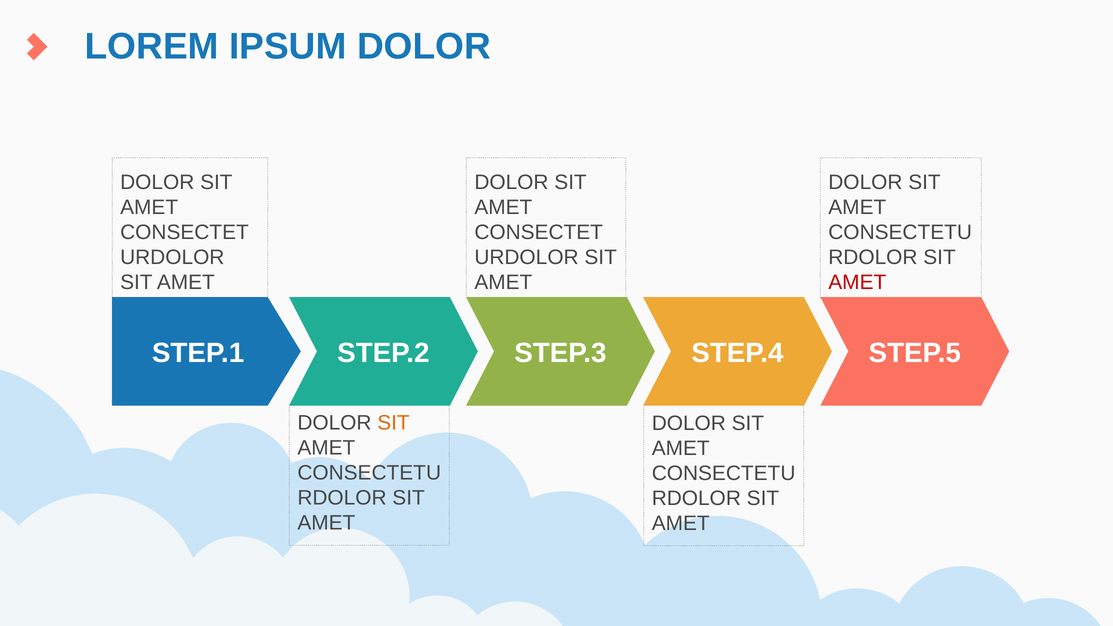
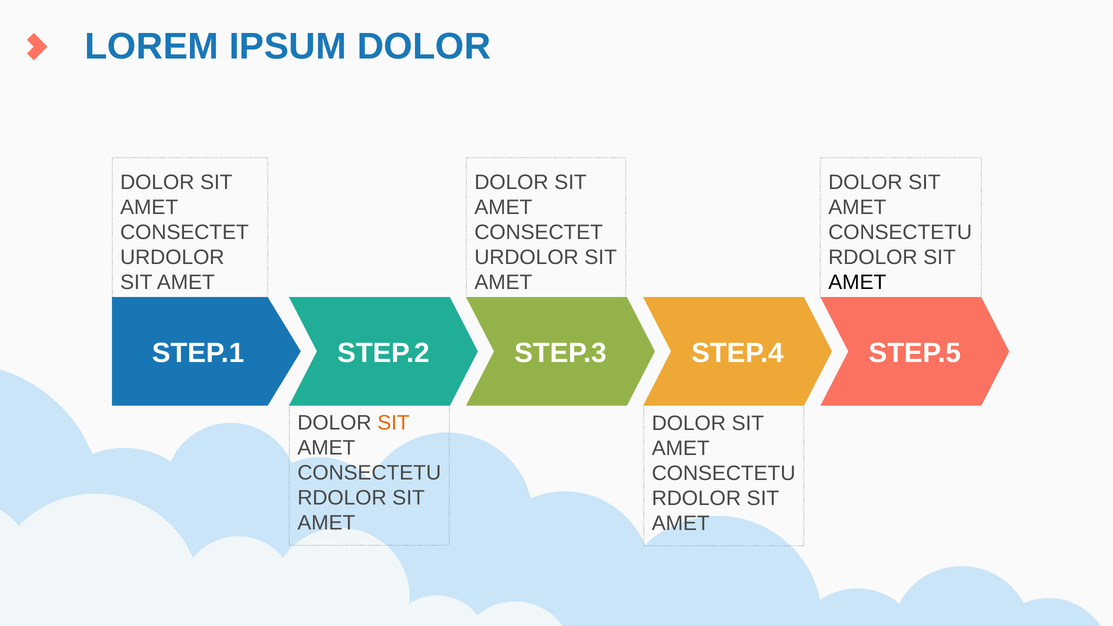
AMET at (857, 282) colour: red -> black
